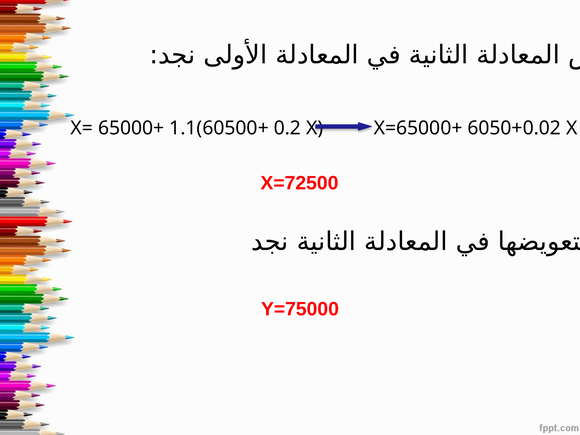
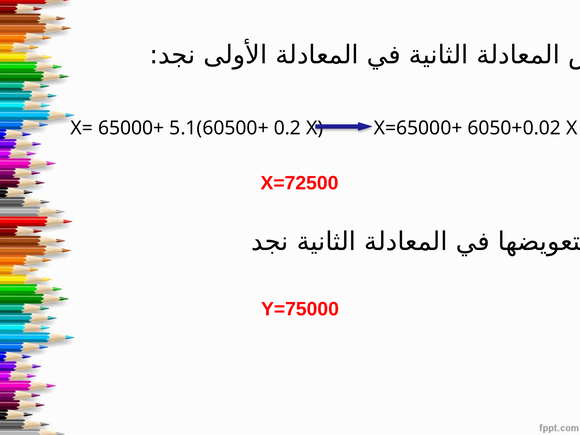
1.1(60500+: 1.1(60500+ -> 5.1(60500+
